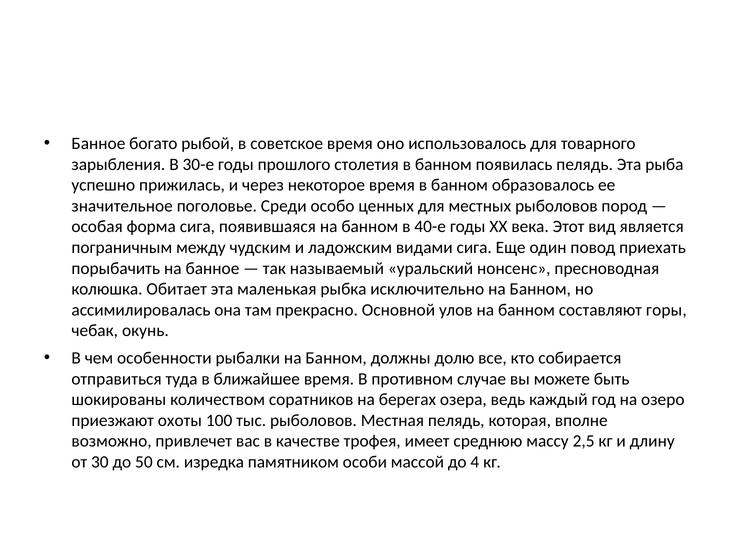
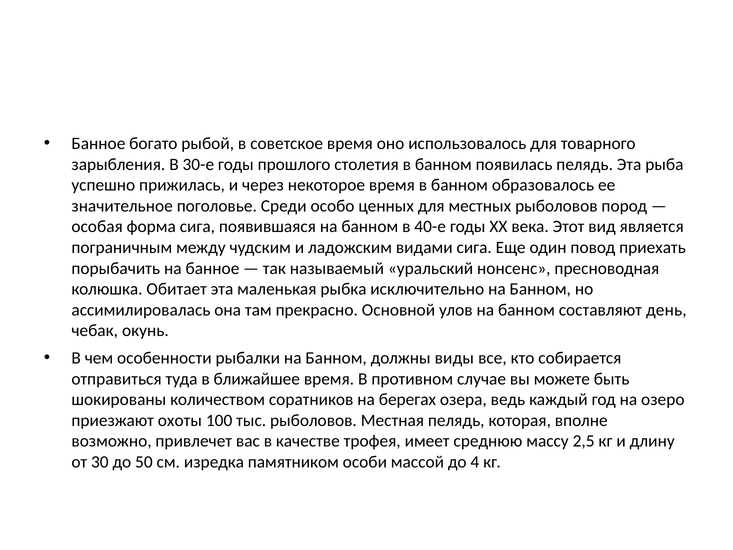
горы: горы -> день
долю: долю -> виды
